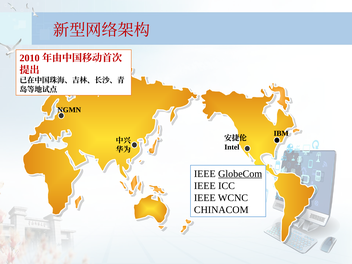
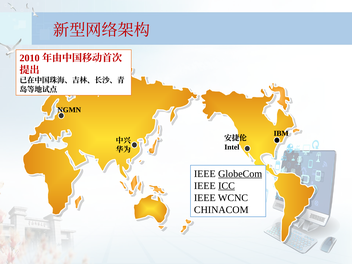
ICC underline: none -> present
